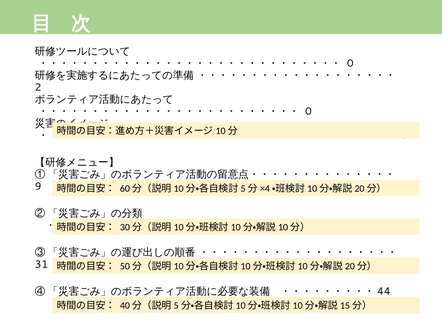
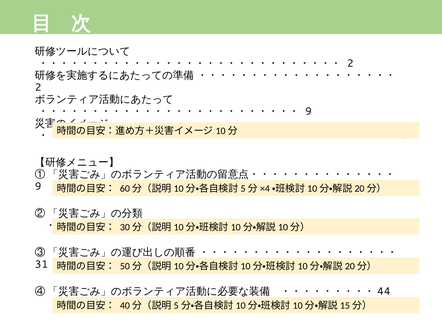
0 at (350, 63): 0 -> 2
0 at (308, 112): 0 -> 9
